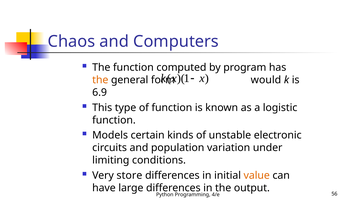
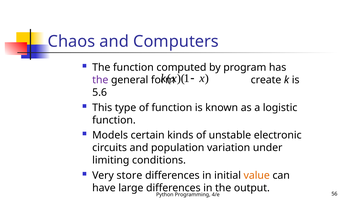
the at (100, 80) colour: orange -> purple
would: would -> create
6.9: 6.9 -> 5.6
